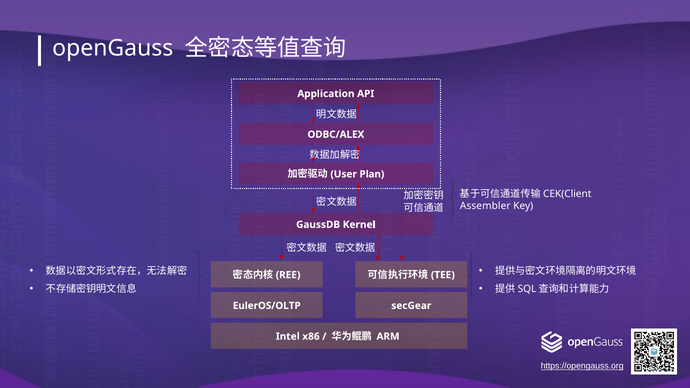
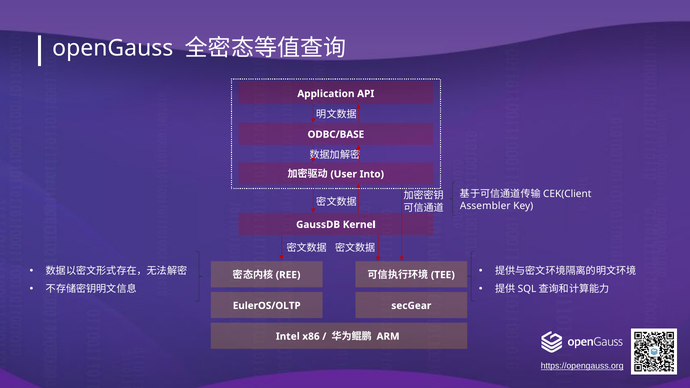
ODBC/ALEX: ODBC/ALEX -> ODBC/BASE
Plan: Plan -> Into
